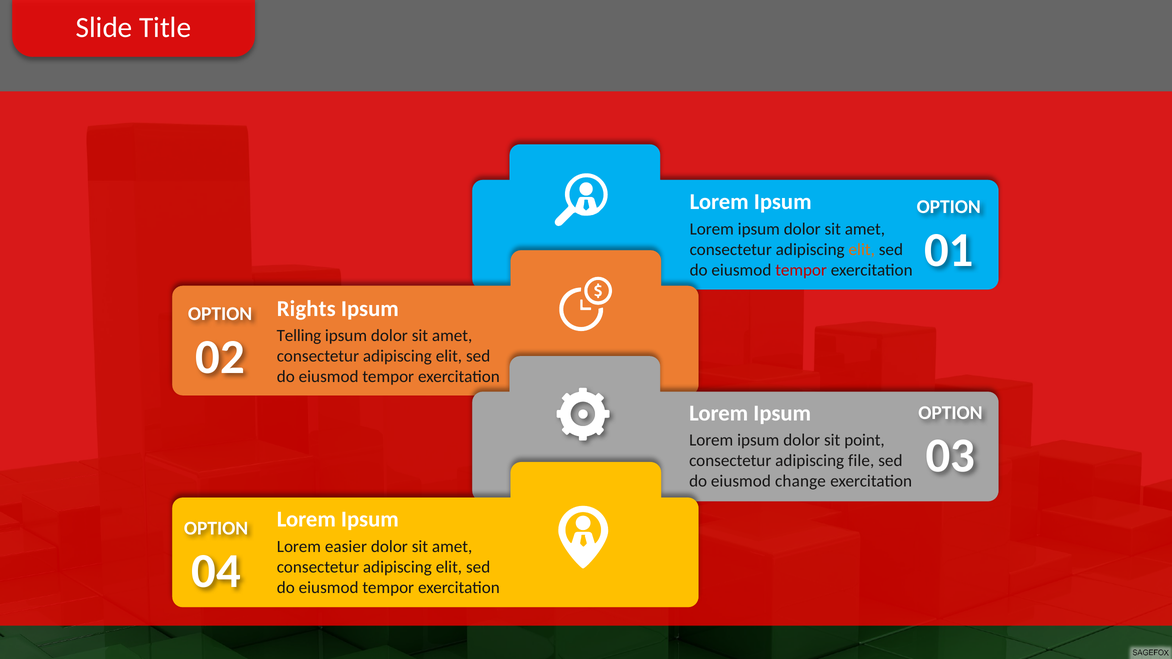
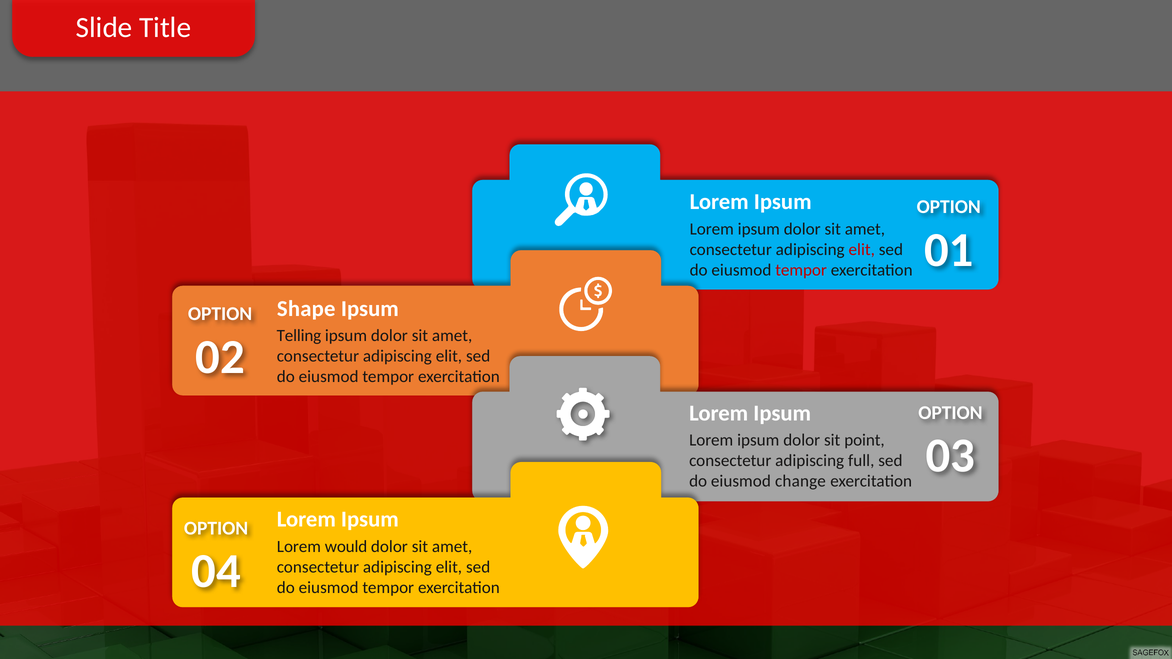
elit at (862, 249) colour: orange -> red
Rights: Rights -> Shape
file: file -> full
easier: easier -> would
